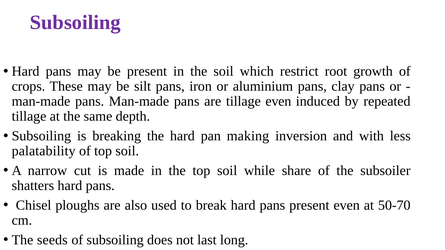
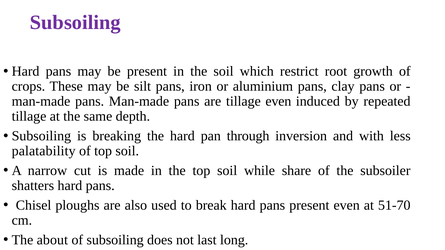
making: making -> through
50-70: 50-70 -> 51-70
seeds: seeds -> about
